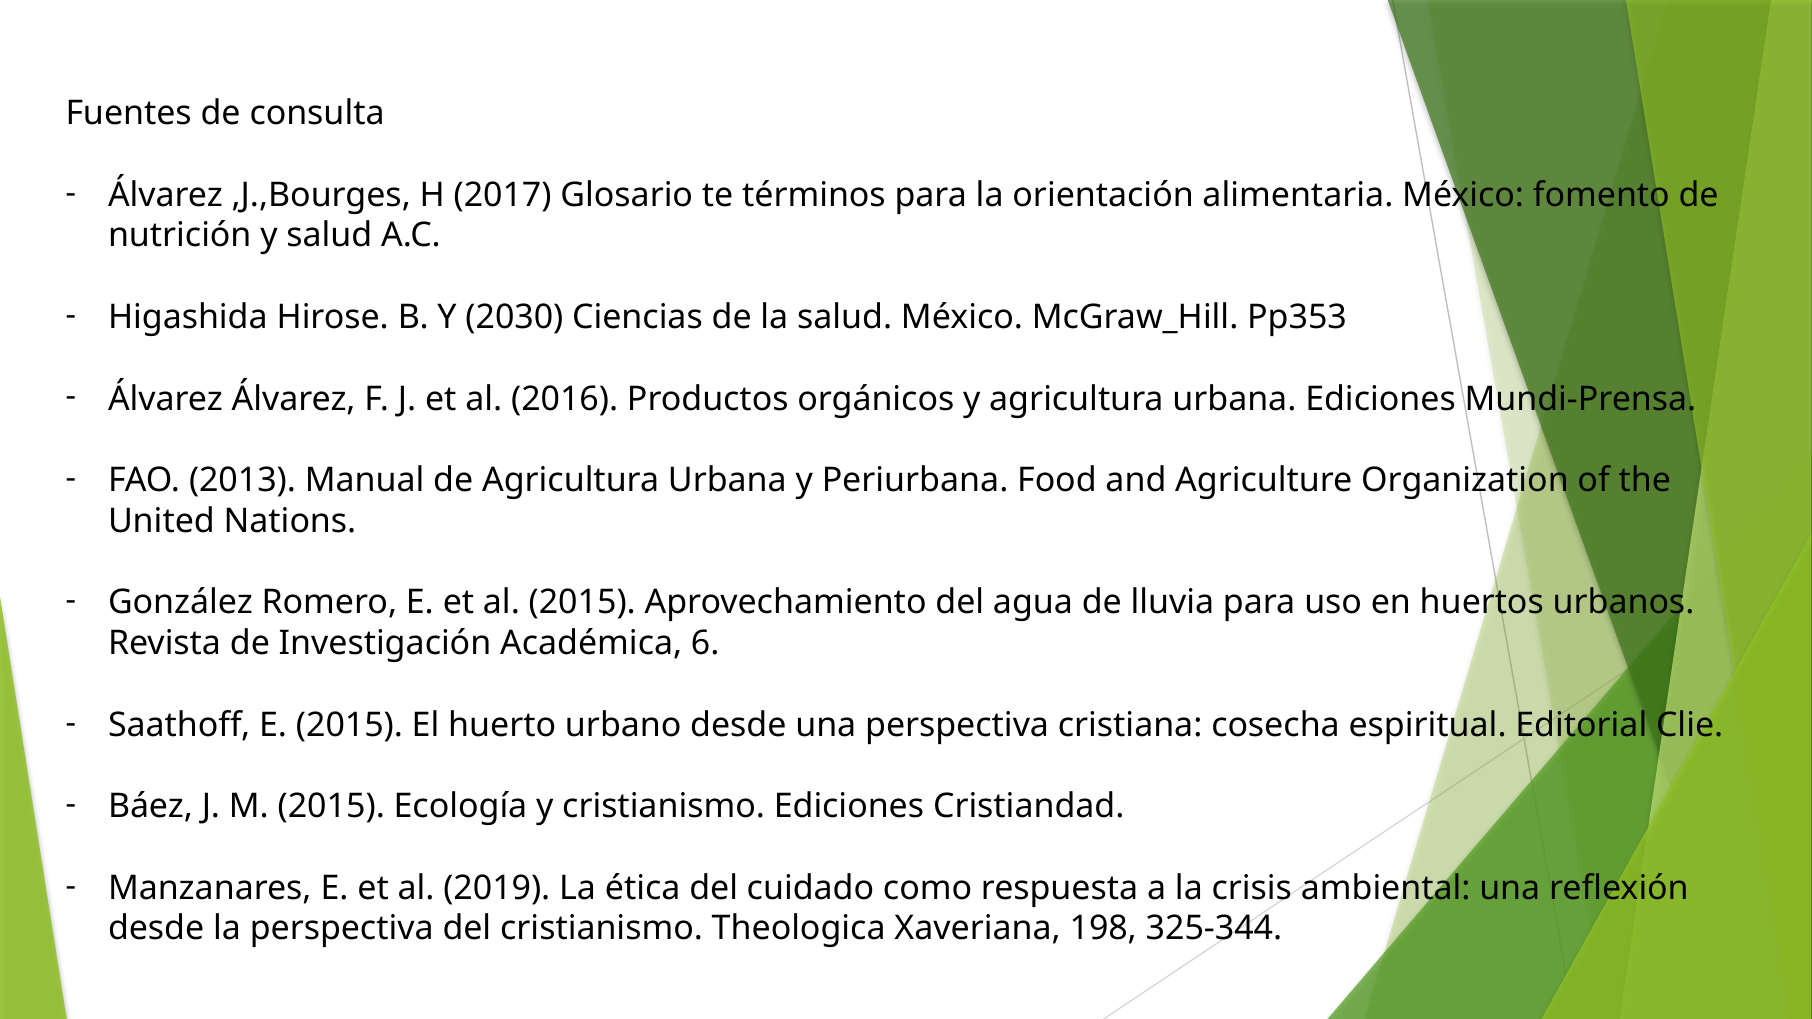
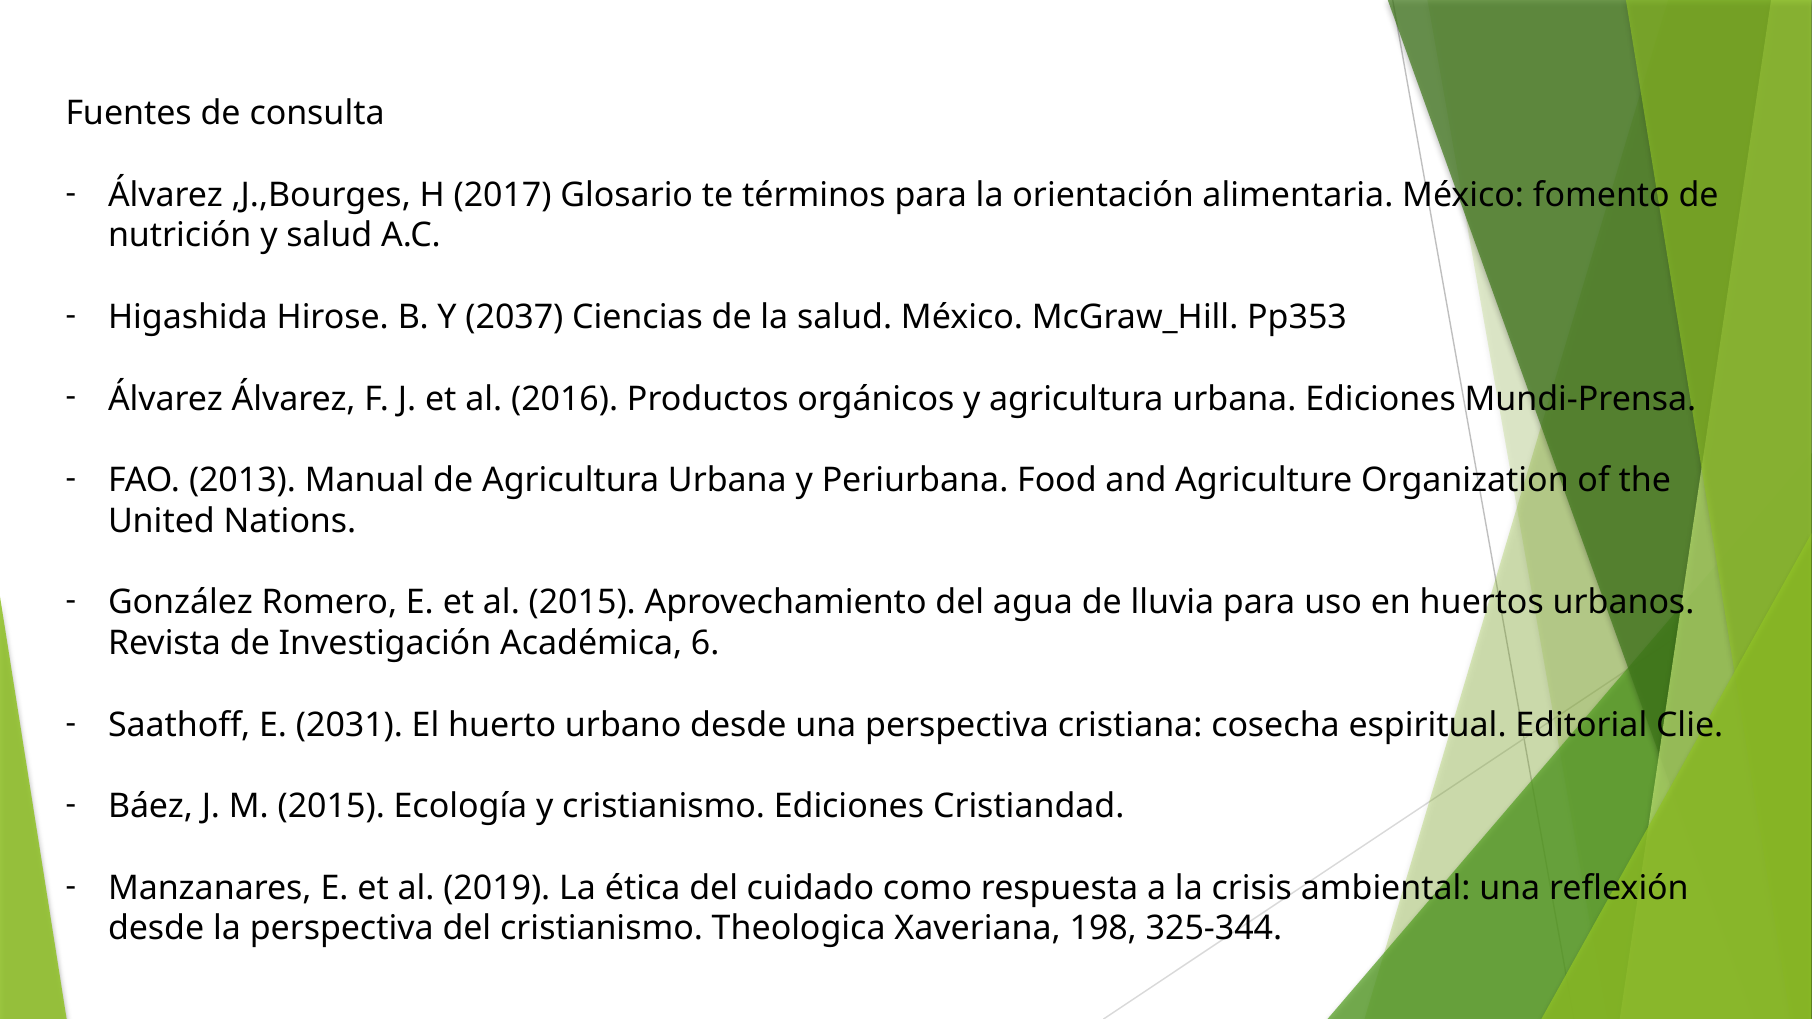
2030: 2030 -> 2037
E 2015: 2015 -> 2031
